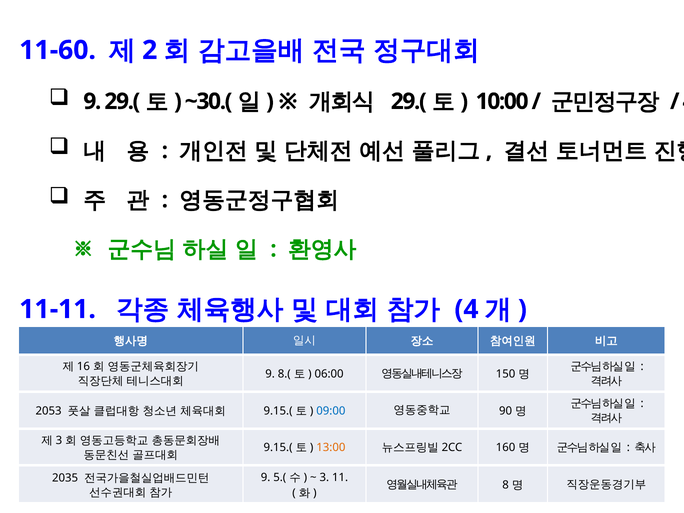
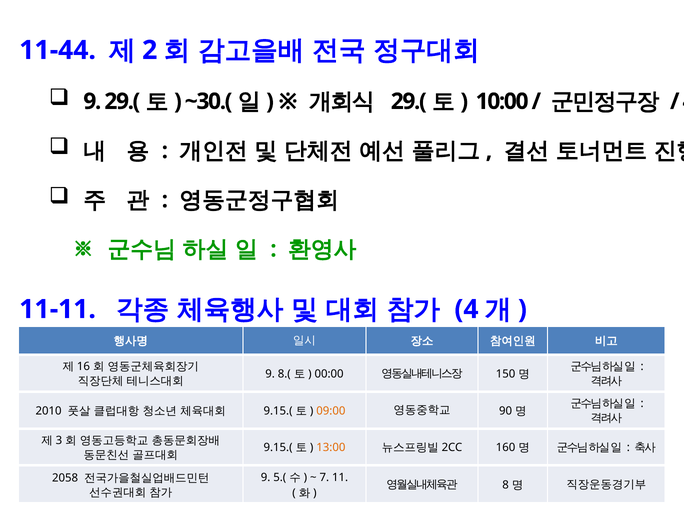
11-60: 11-60 -> 11-44
06:00: 06:00 -> 00:00
2053: 2053 -> 2010
09:00 colour: blue -> orange
3 at (324, 477): 3 -> 7
2035: 2035 -> 2058
